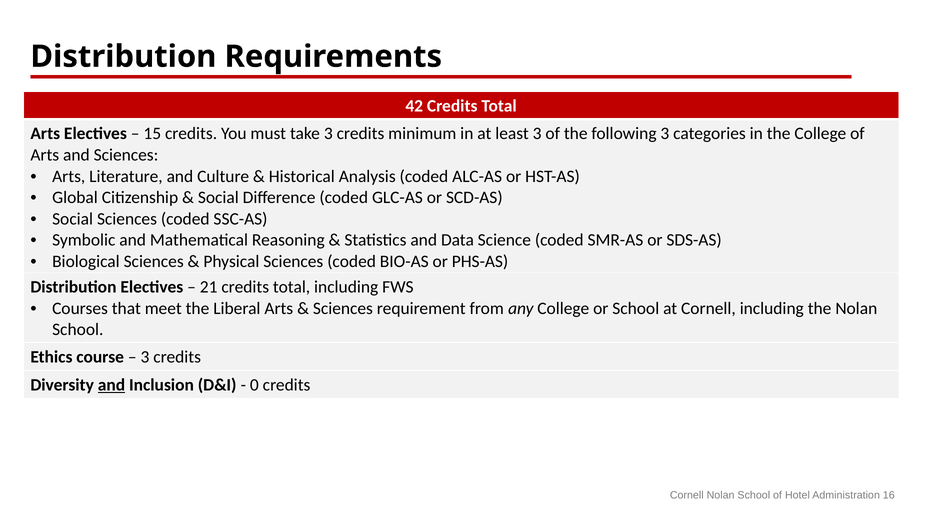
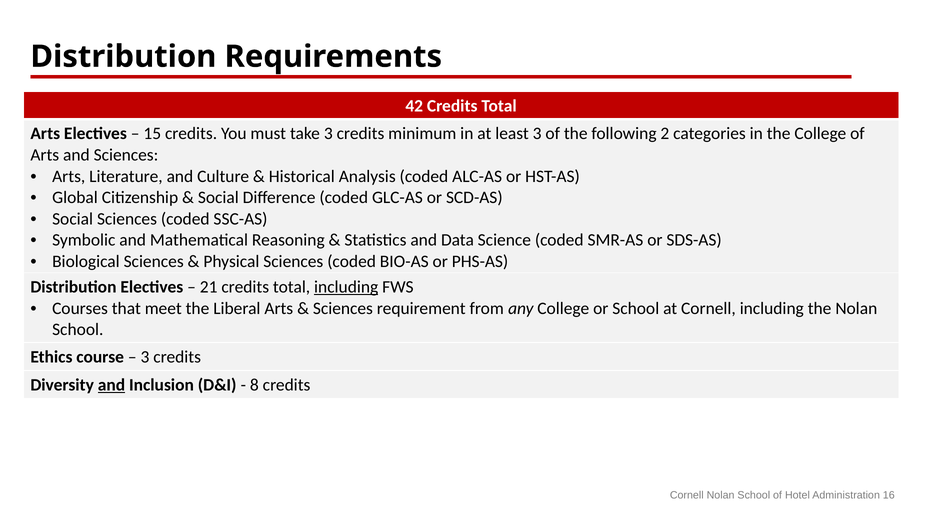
following 3: 3 -> 2
including at (346, 287) underline: none -> present
0: 0 -> 8
